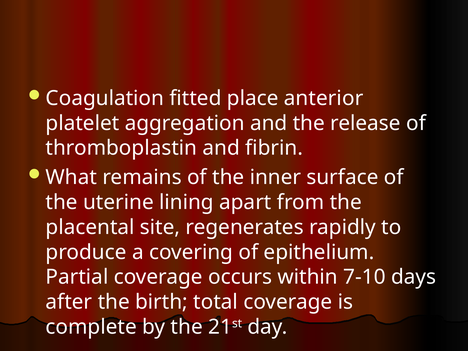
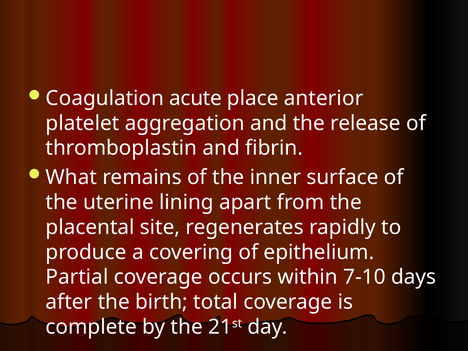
fitted: fitted -> acute
